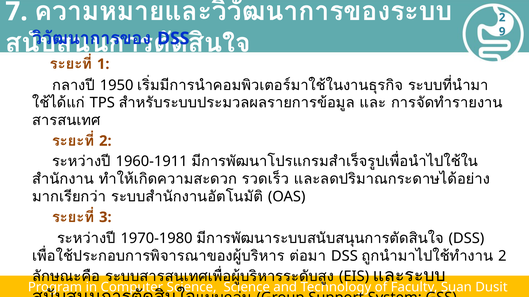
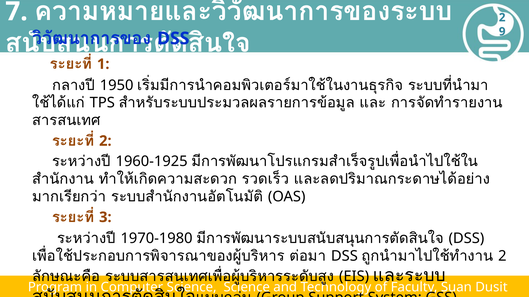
1960-1911: 1960-1911 -> 1960-1925
